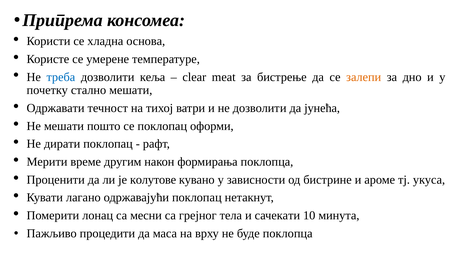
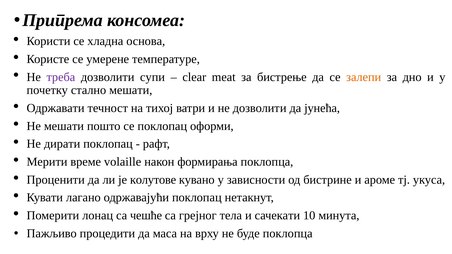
треба colour: blue -> purple
кеља: кеља -> супи
другим: другим -> volaille
месни: месни -> чешће
